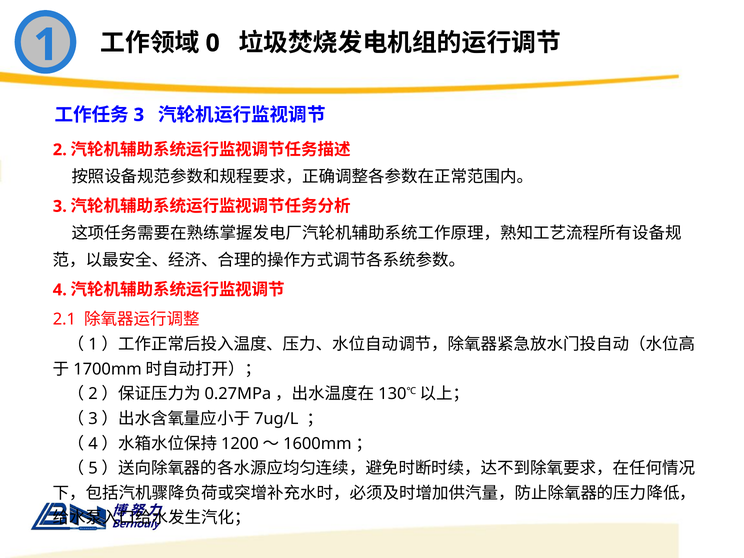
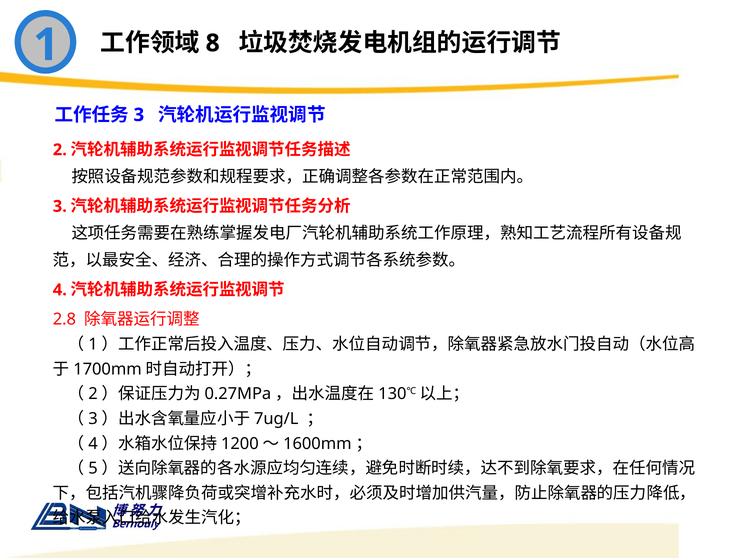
0: 0 -> 8
2.1: 2.1 -> 2.8
